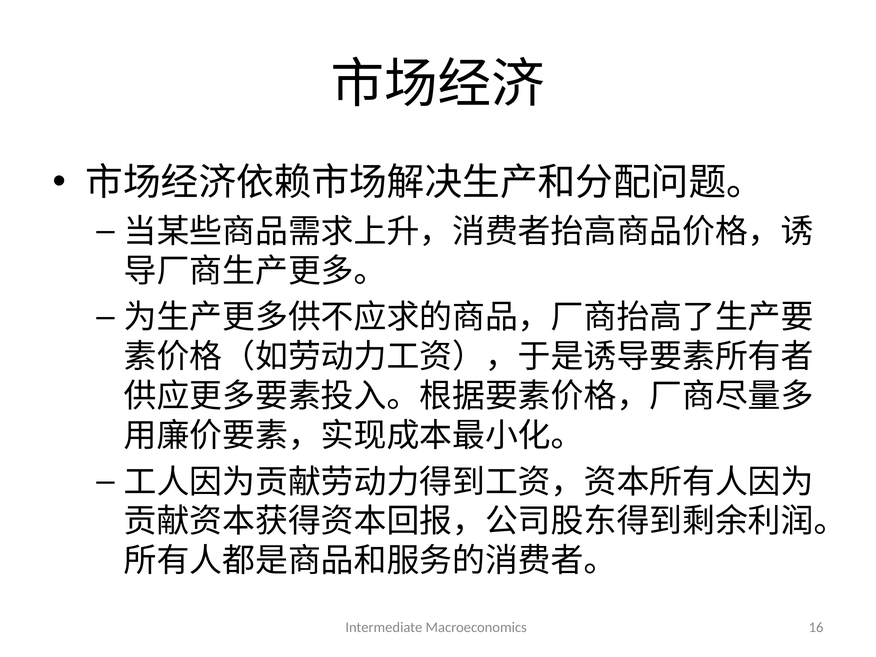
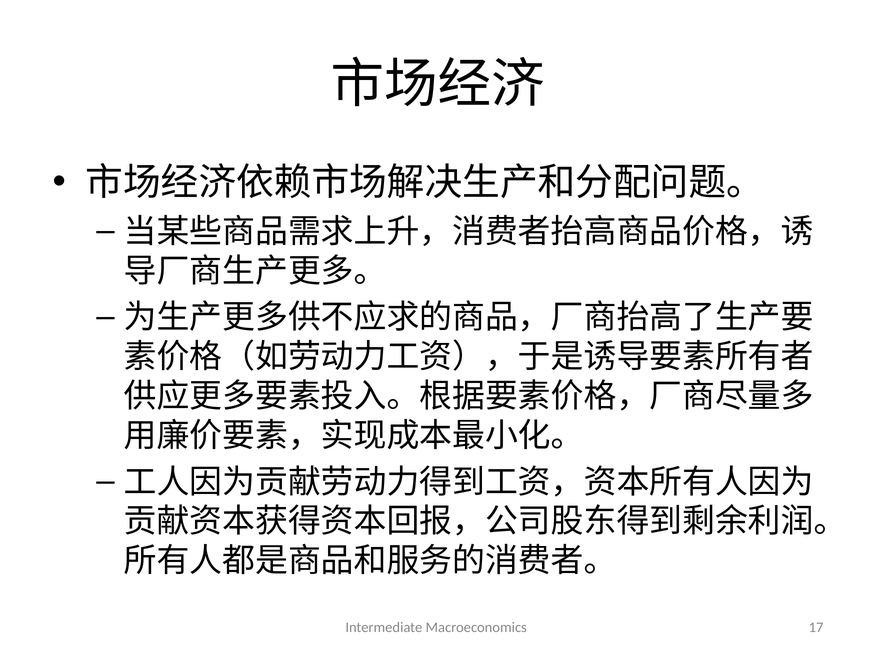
16: 16 -> 17
